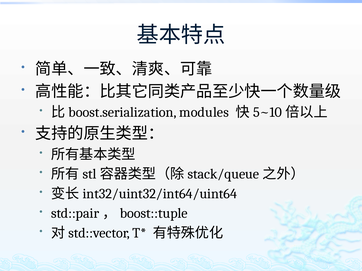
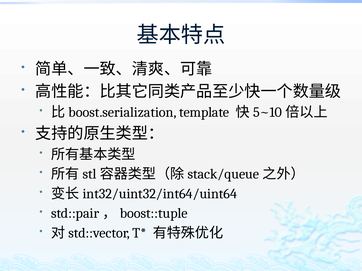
modules: modules -> template
